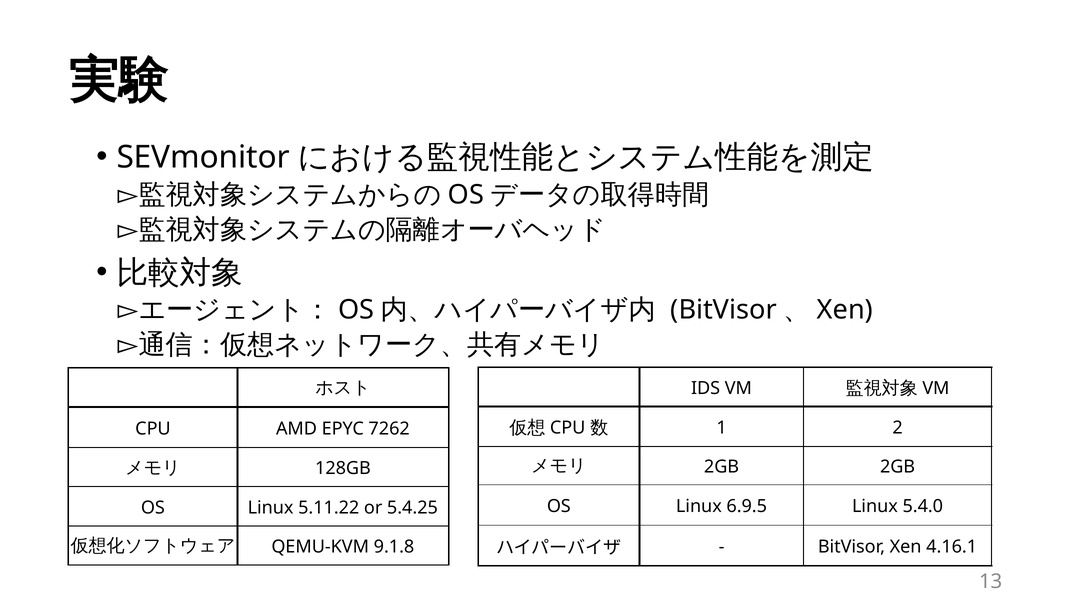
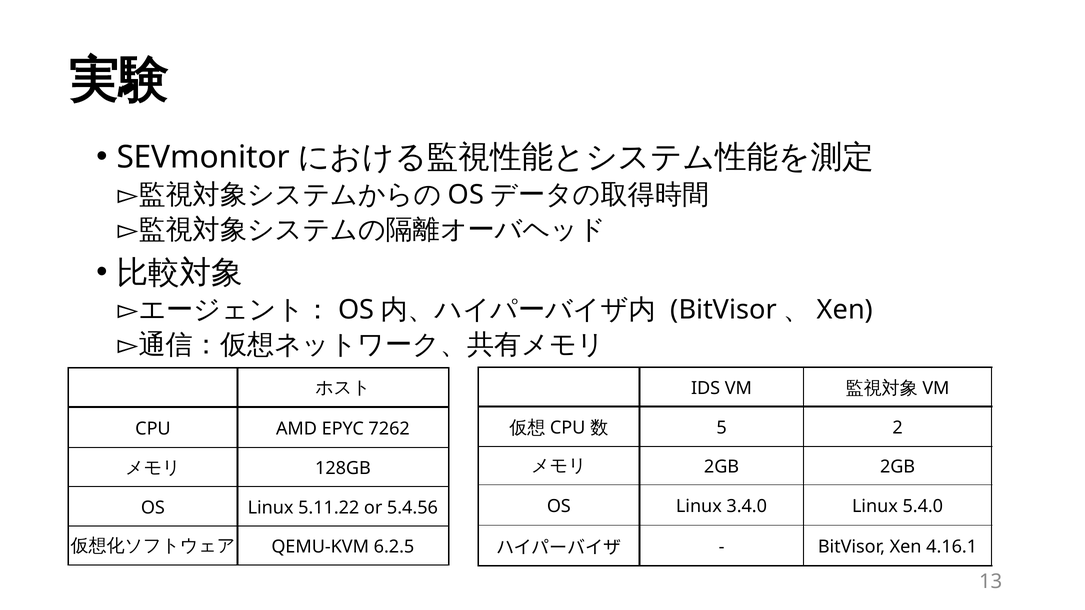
1: 1 -> 5
6.9.5: 6.9.5 -> 3.4.0
5.4.25: 5.4.25 -> 5.4.56
9.1.8: 9.1.8 -> 6.2.5
